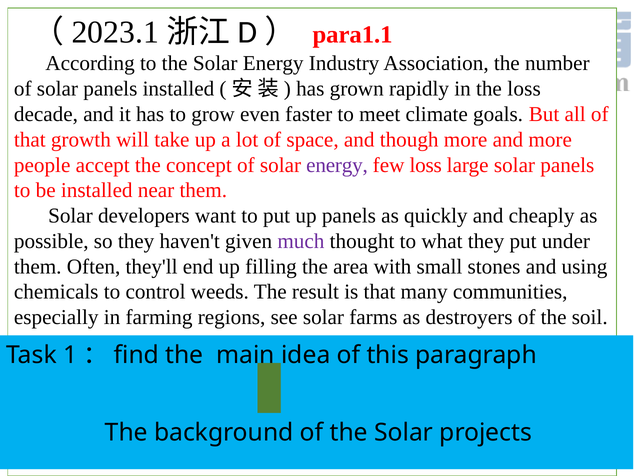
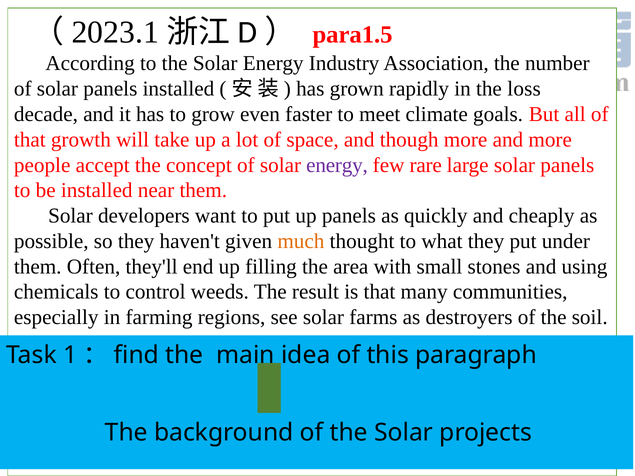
para1.1: para1.1 -> para1.5
few loss: loss -> rare
much colour: purple -> orange
